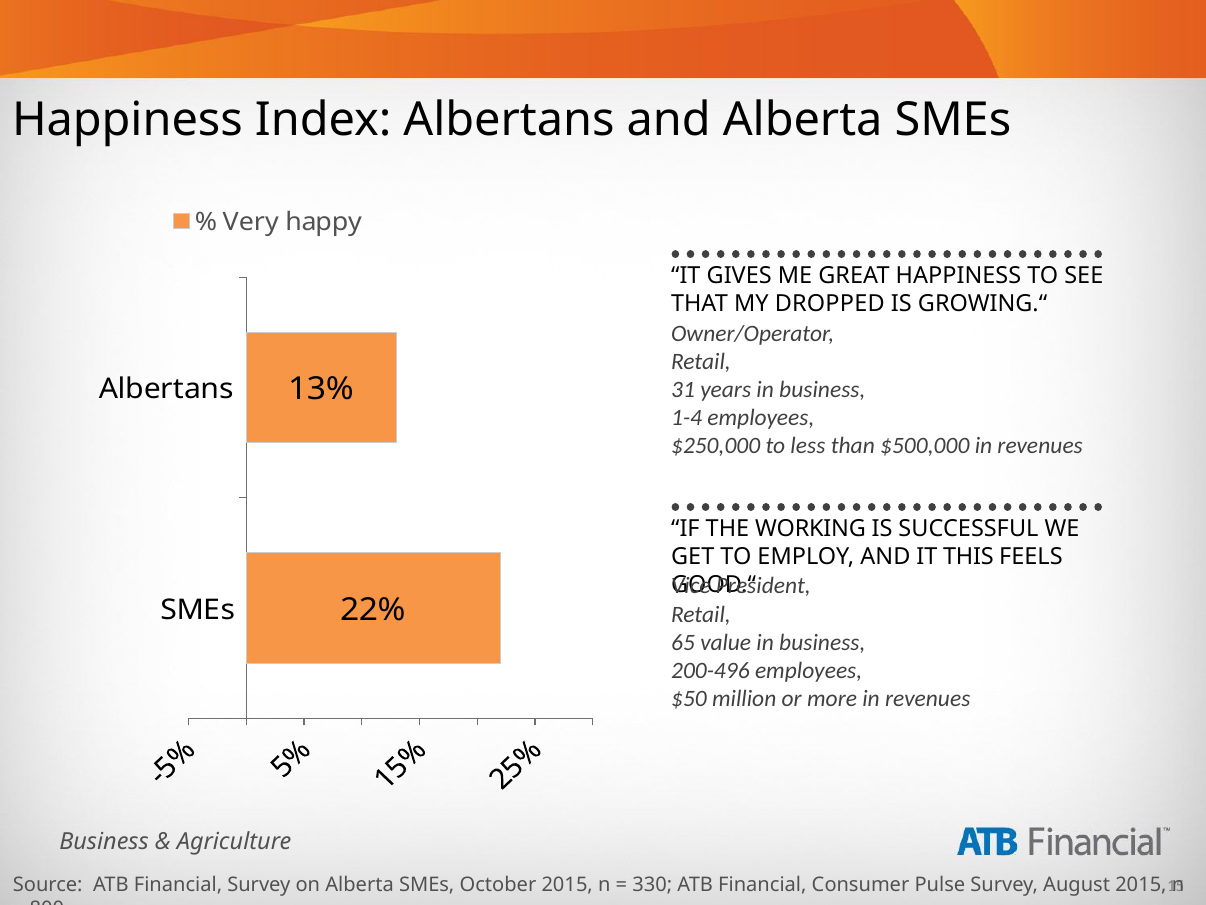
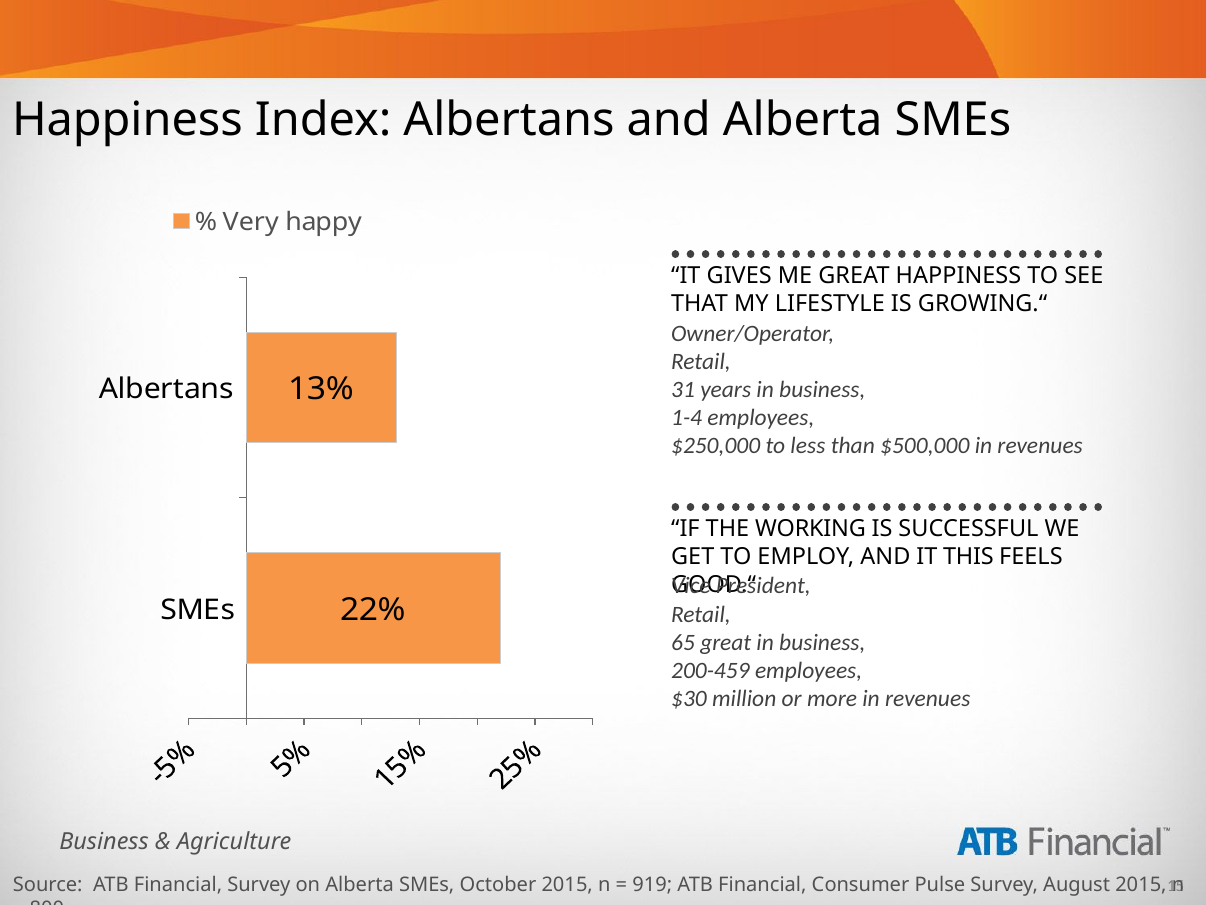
DROPPED: DROPPED -> LIFESTYLE
65 value: value -> great
200-496: 200-496 -> 200-459
$50: $50 -> $30
330: 330 -> 919
